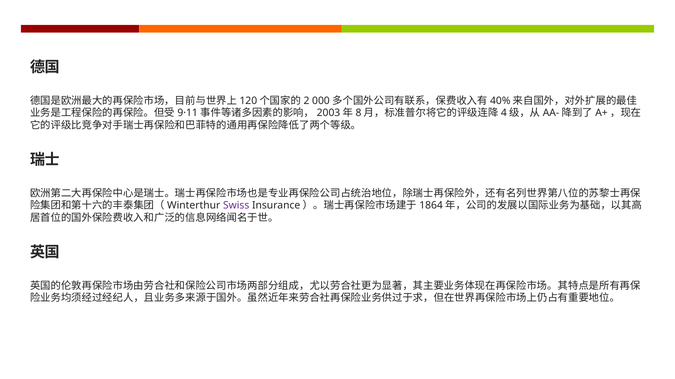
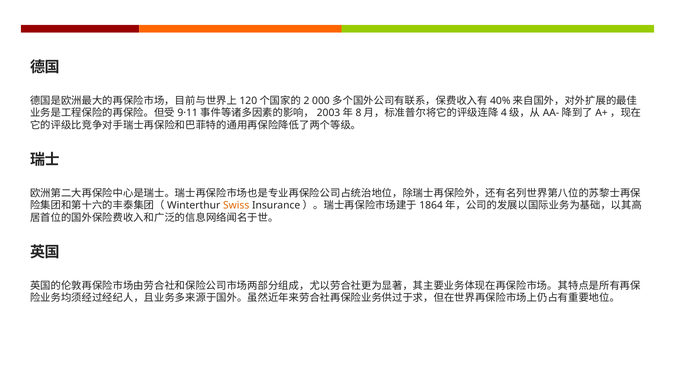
Swiss colour: purple -> orange
